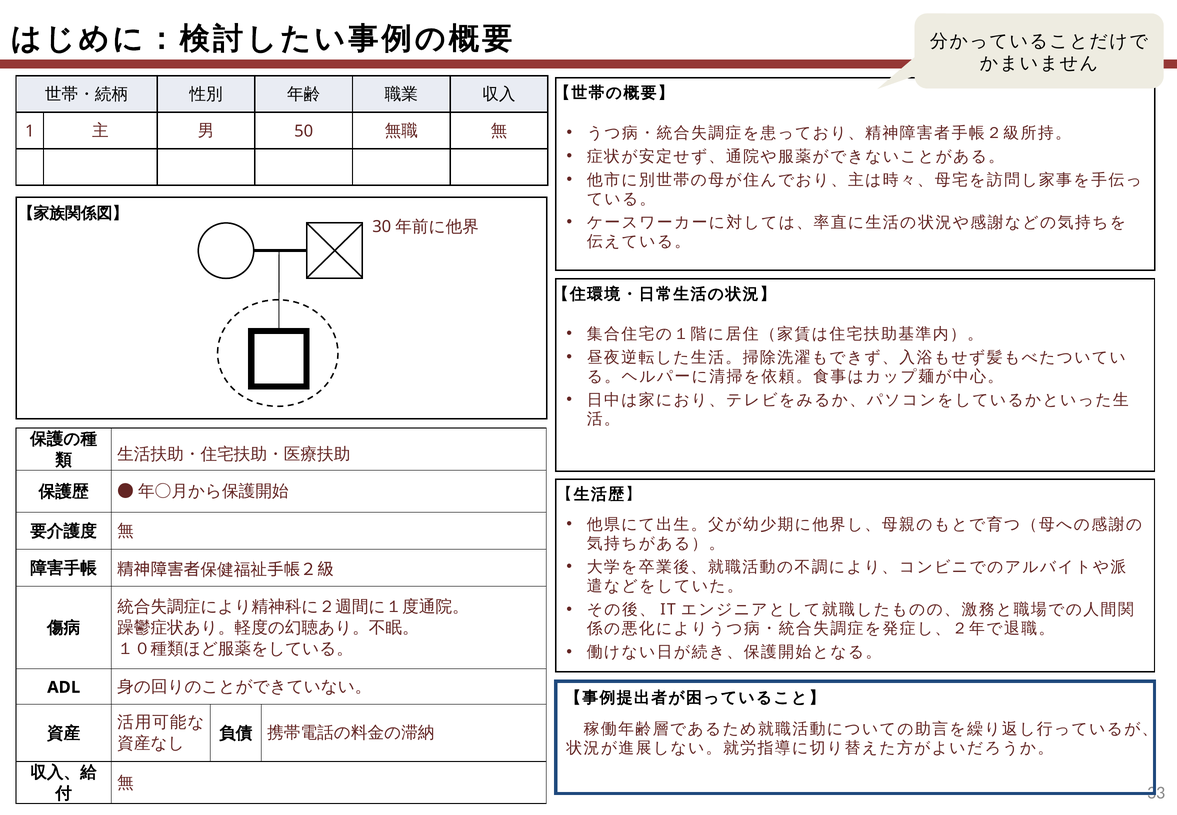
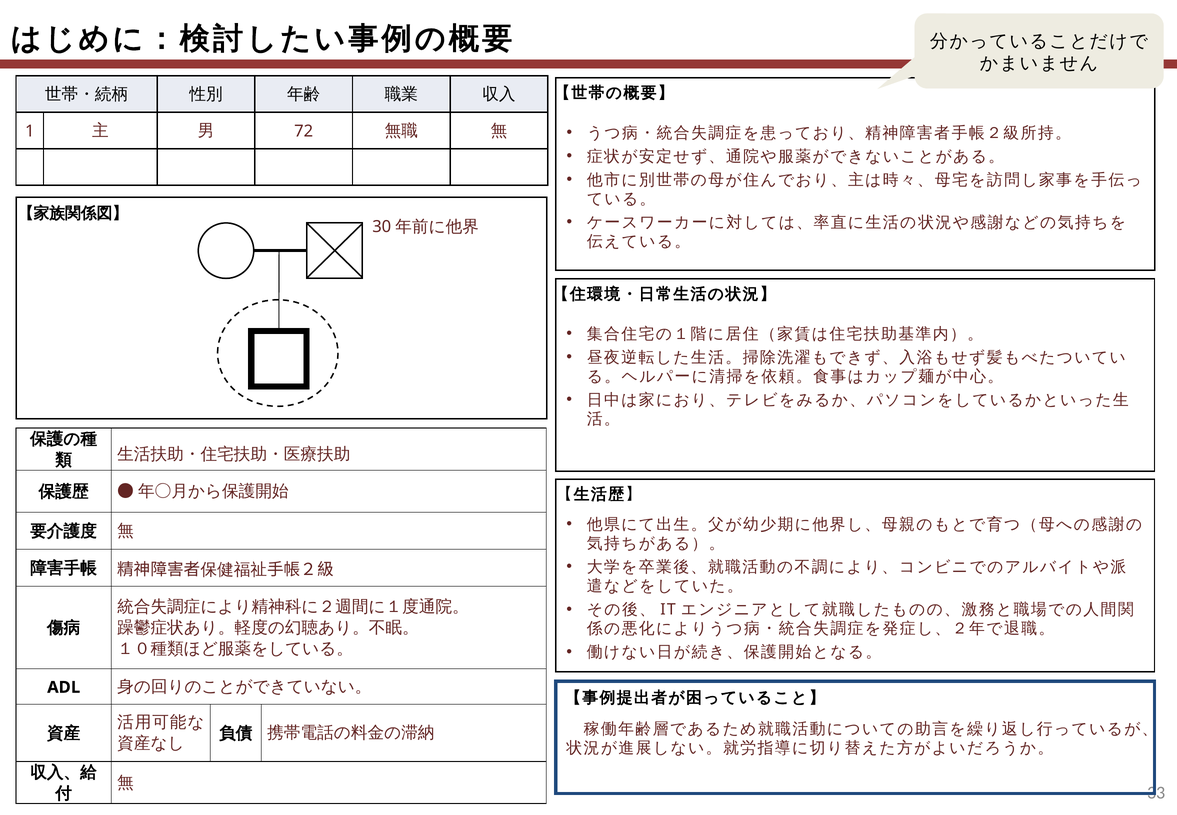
50: 50 -> 72
